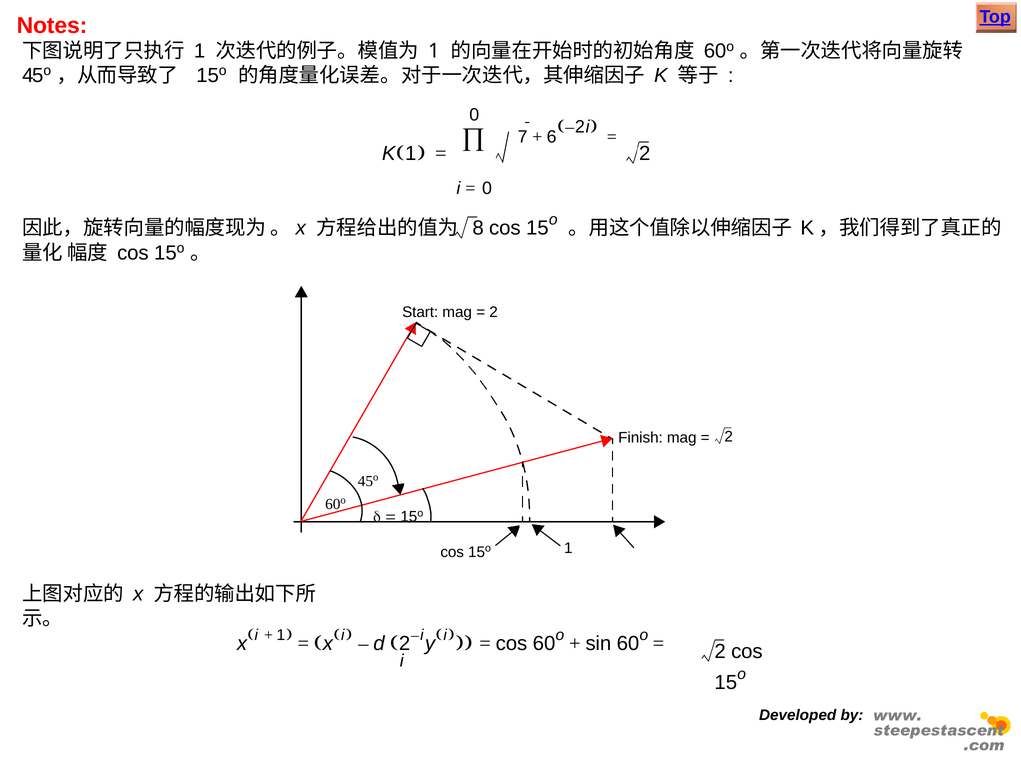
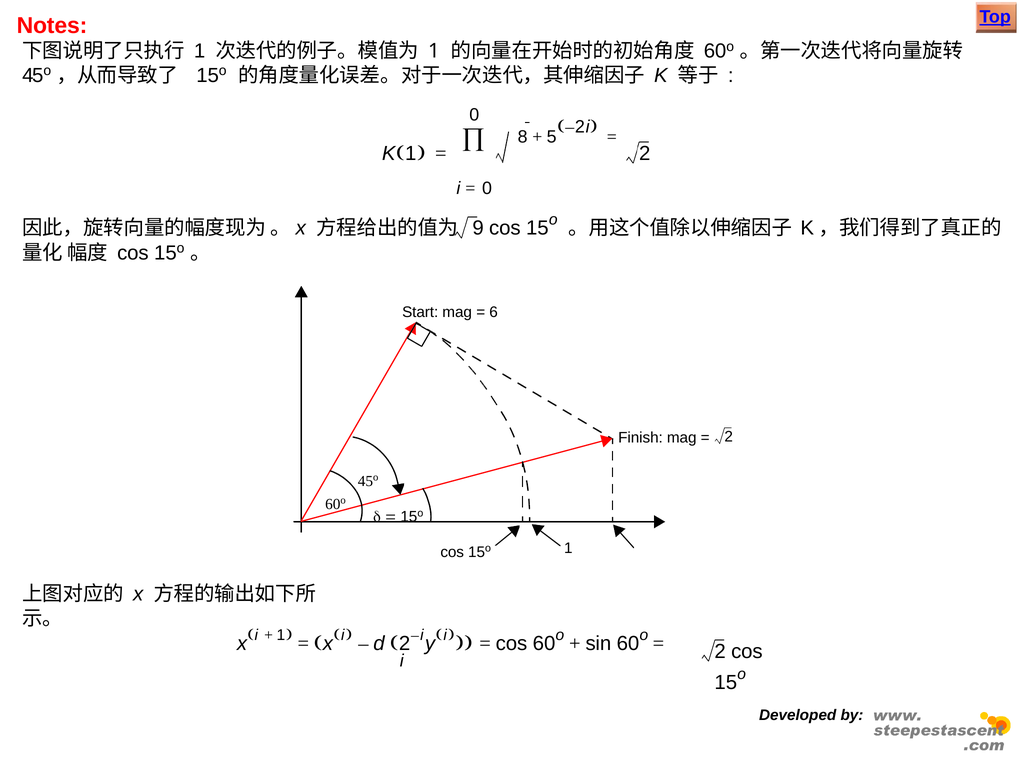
7: 7 -> 8
6: 6 -> 5
8: 8 -> 9
2 at (494, 312): 2 -> 6
